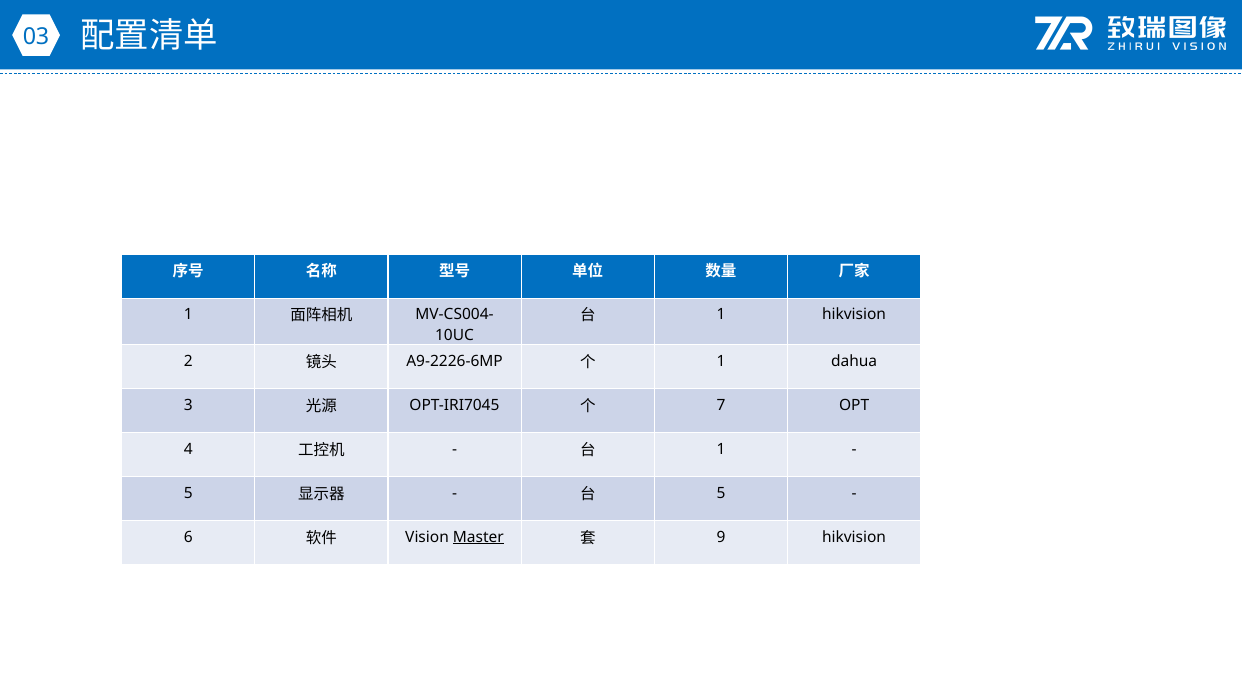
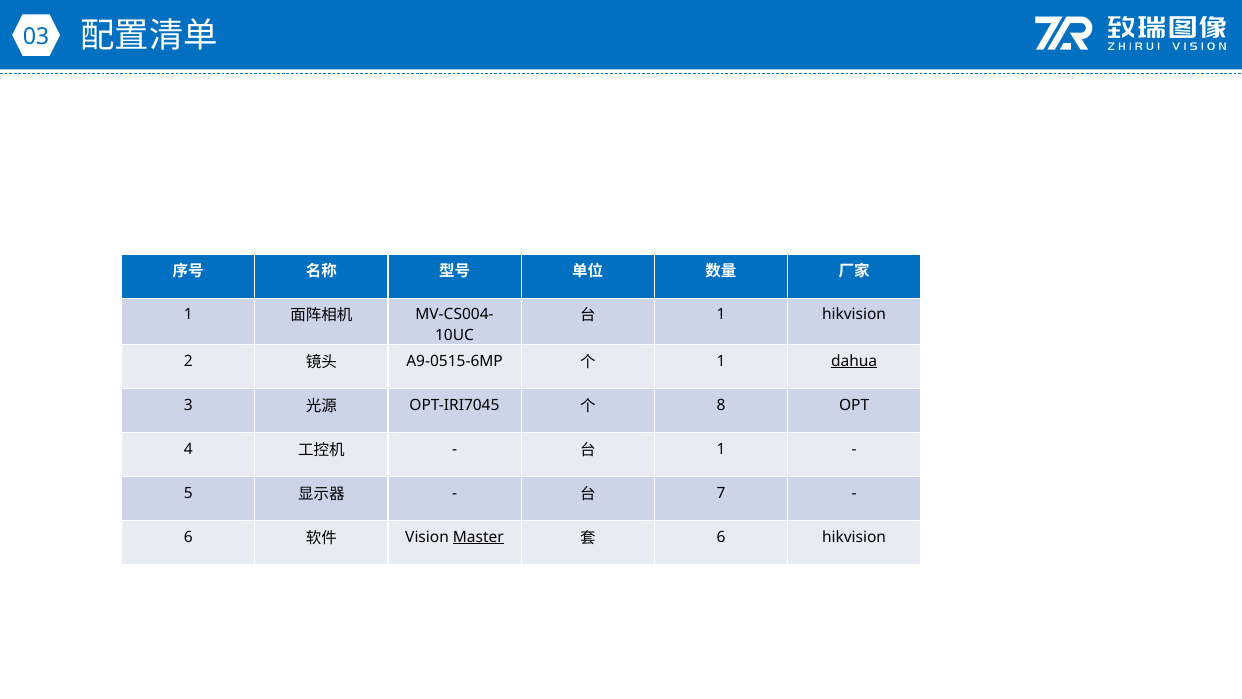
A9-2226-6MP: A9-2226-6MP -> A9-0515-6MP
dahua underline: none -> present
7: 7 -> 8
5 at (721, 493): 5 -> 7
9 at (721, 537): 9 -> 6
